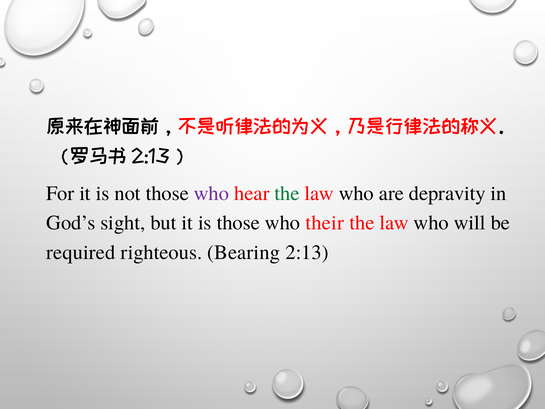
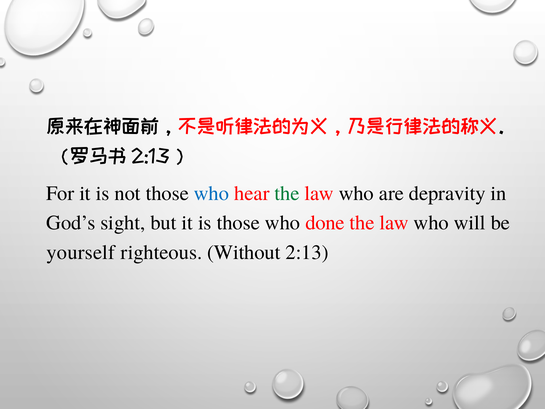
who at (212, 193) colour: purple -> blue
their: their -> done
required: required -> yourself
Bearing: Bearing -> Without
